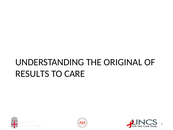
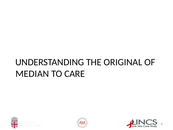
RESULTS: RESULTS -> MEDIAN
